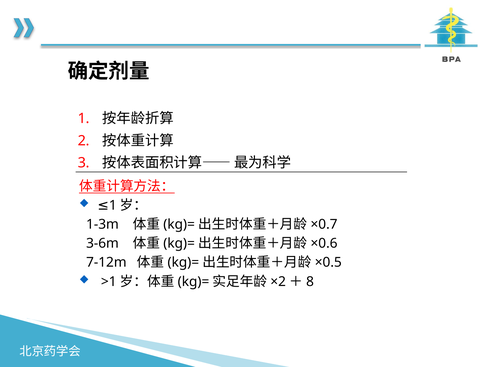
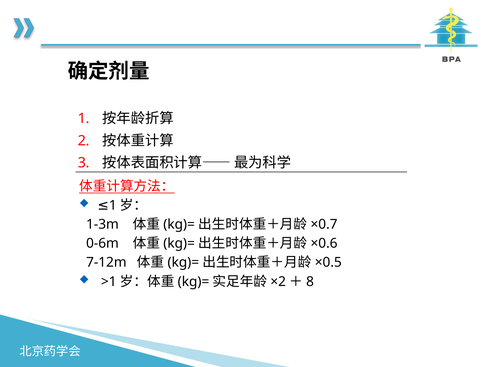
3-6m: 3-6m -> 0-6m
